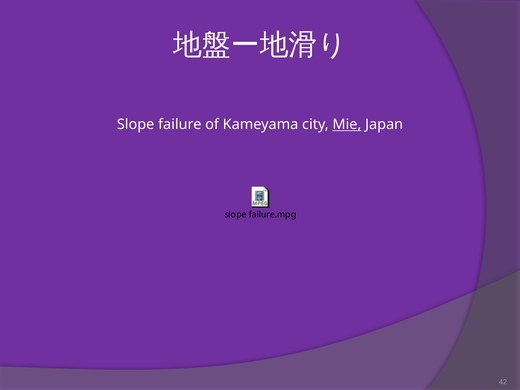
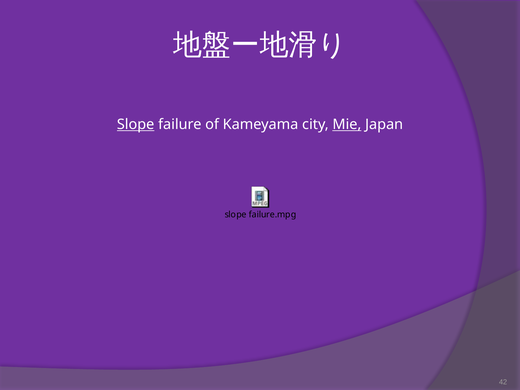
Slope at (136, 124) underline: none -> present
